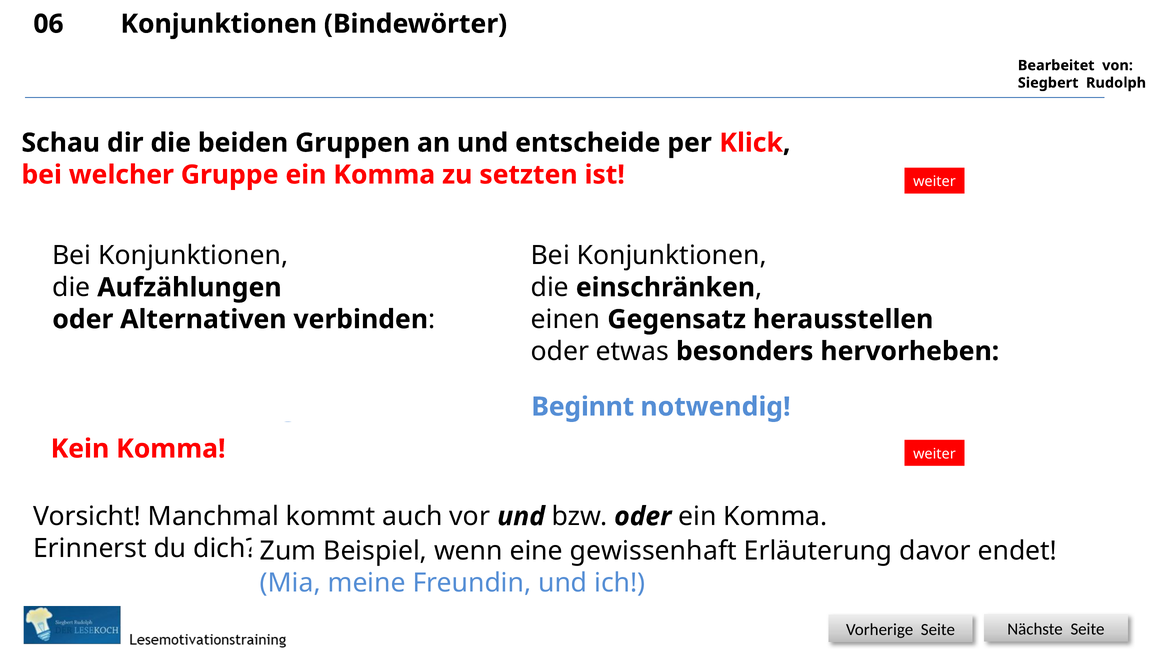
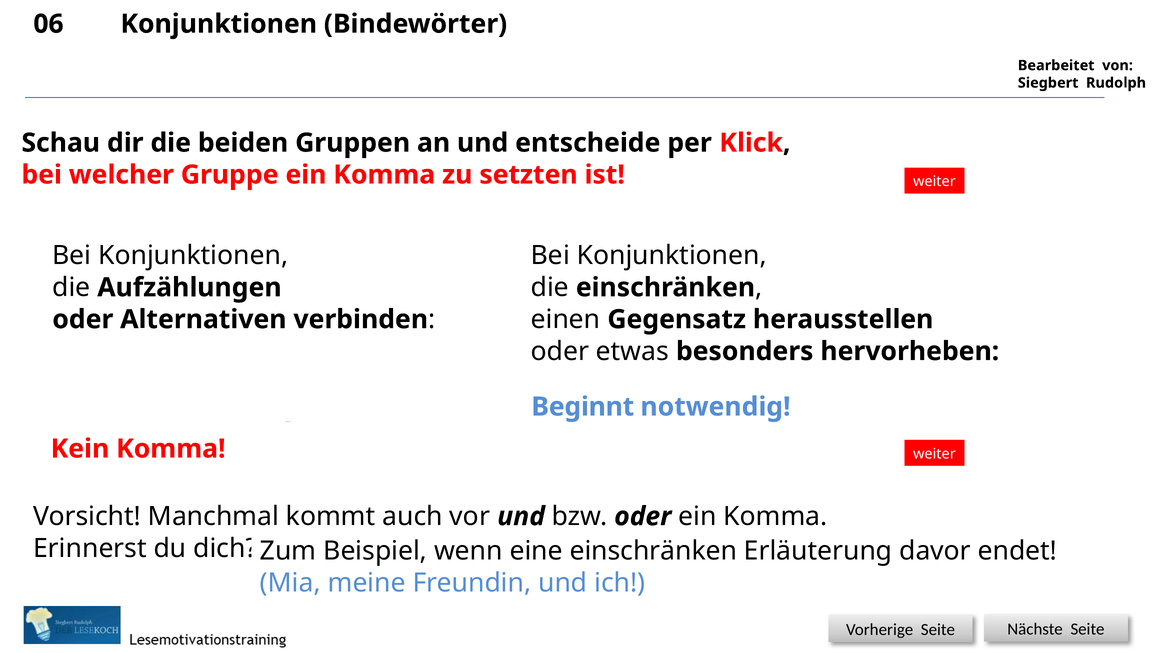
eine gewissenhaft: gewissenhaft -> einschränken
